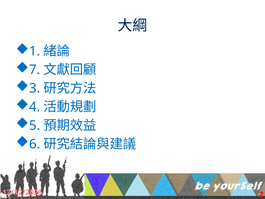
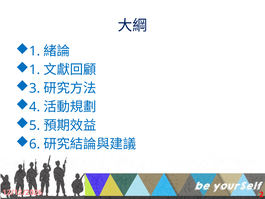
7 at (35, 70): 7 -> 1
